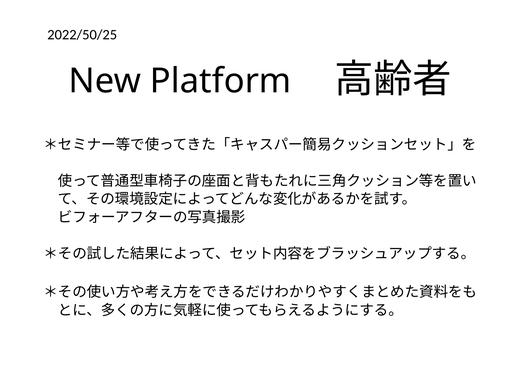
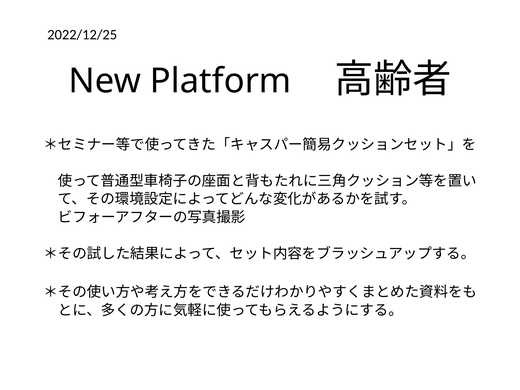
2022/50/25: 2022/50/25 -> 2022/12/25
